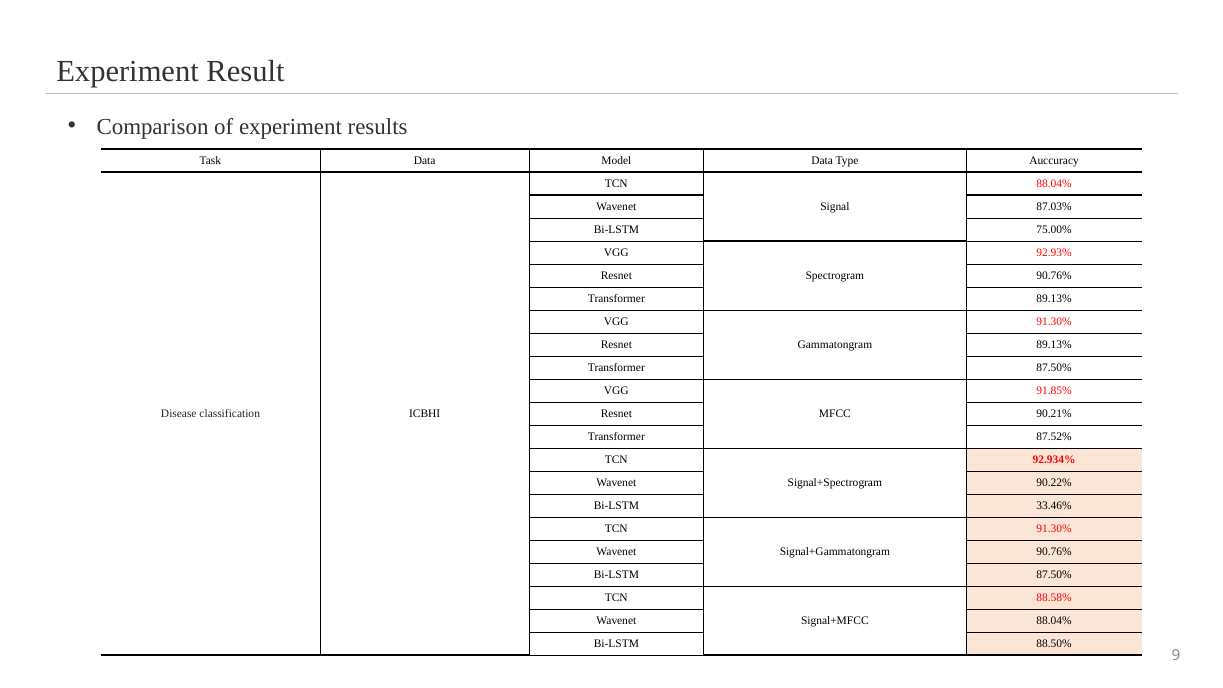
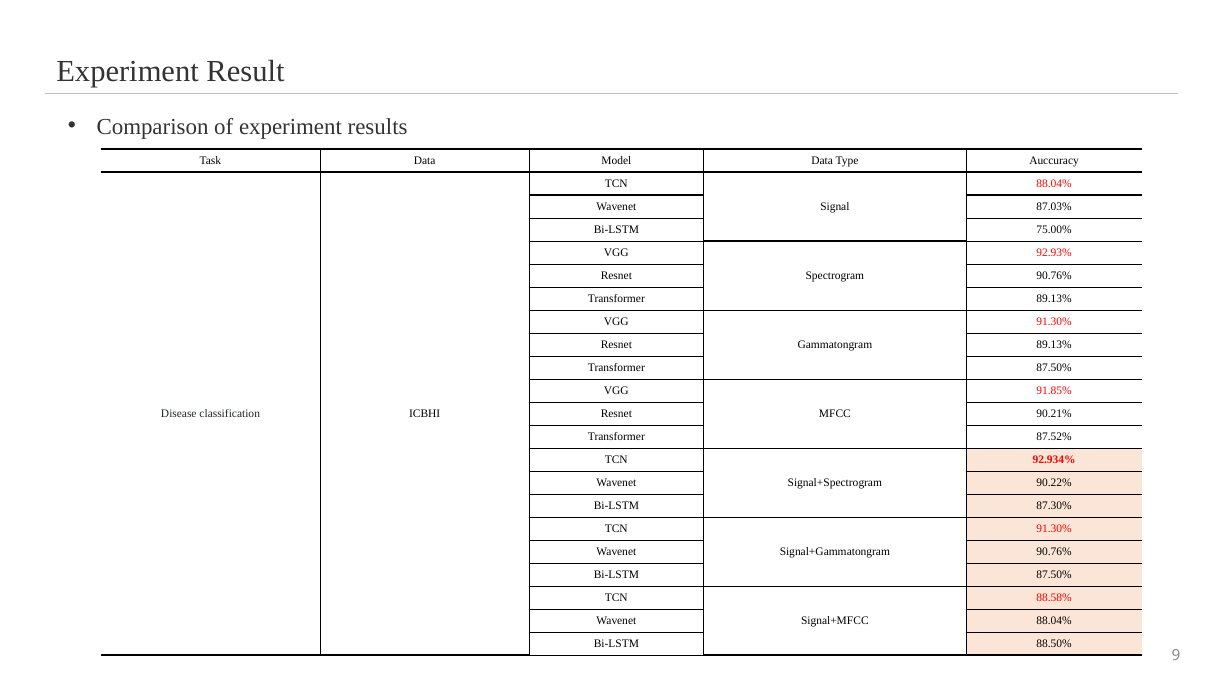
33.46%: 33.46% -> 87.30%
